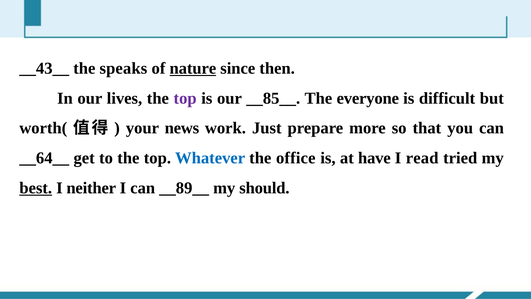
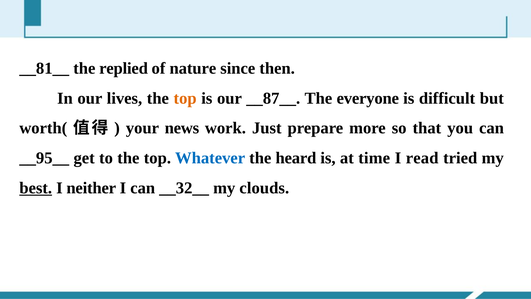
__43__: __43__ -> __81__
speaks: speaks -> replied
nature underline: present -> none
top at (185, 98) colour: purple -> orange
__85__: __85__ -> __87__
__64__: __64__ -> __95__
office: office -> heard
have: have -> time
__89__: __89__ -> __32__
should: should -> clouds
